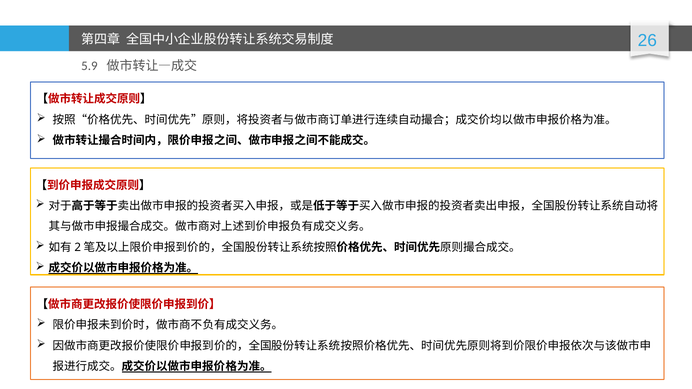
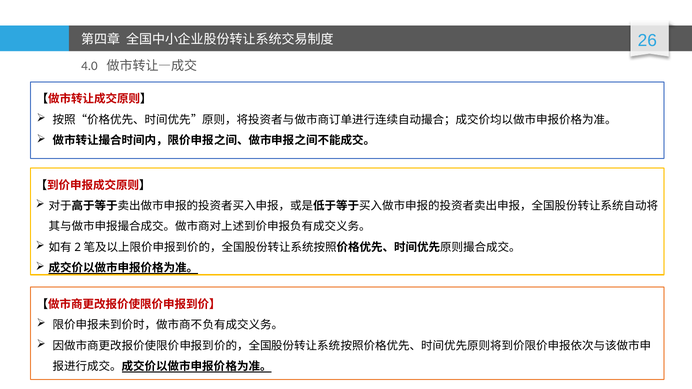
5.9: 5.9 -> 4.0
